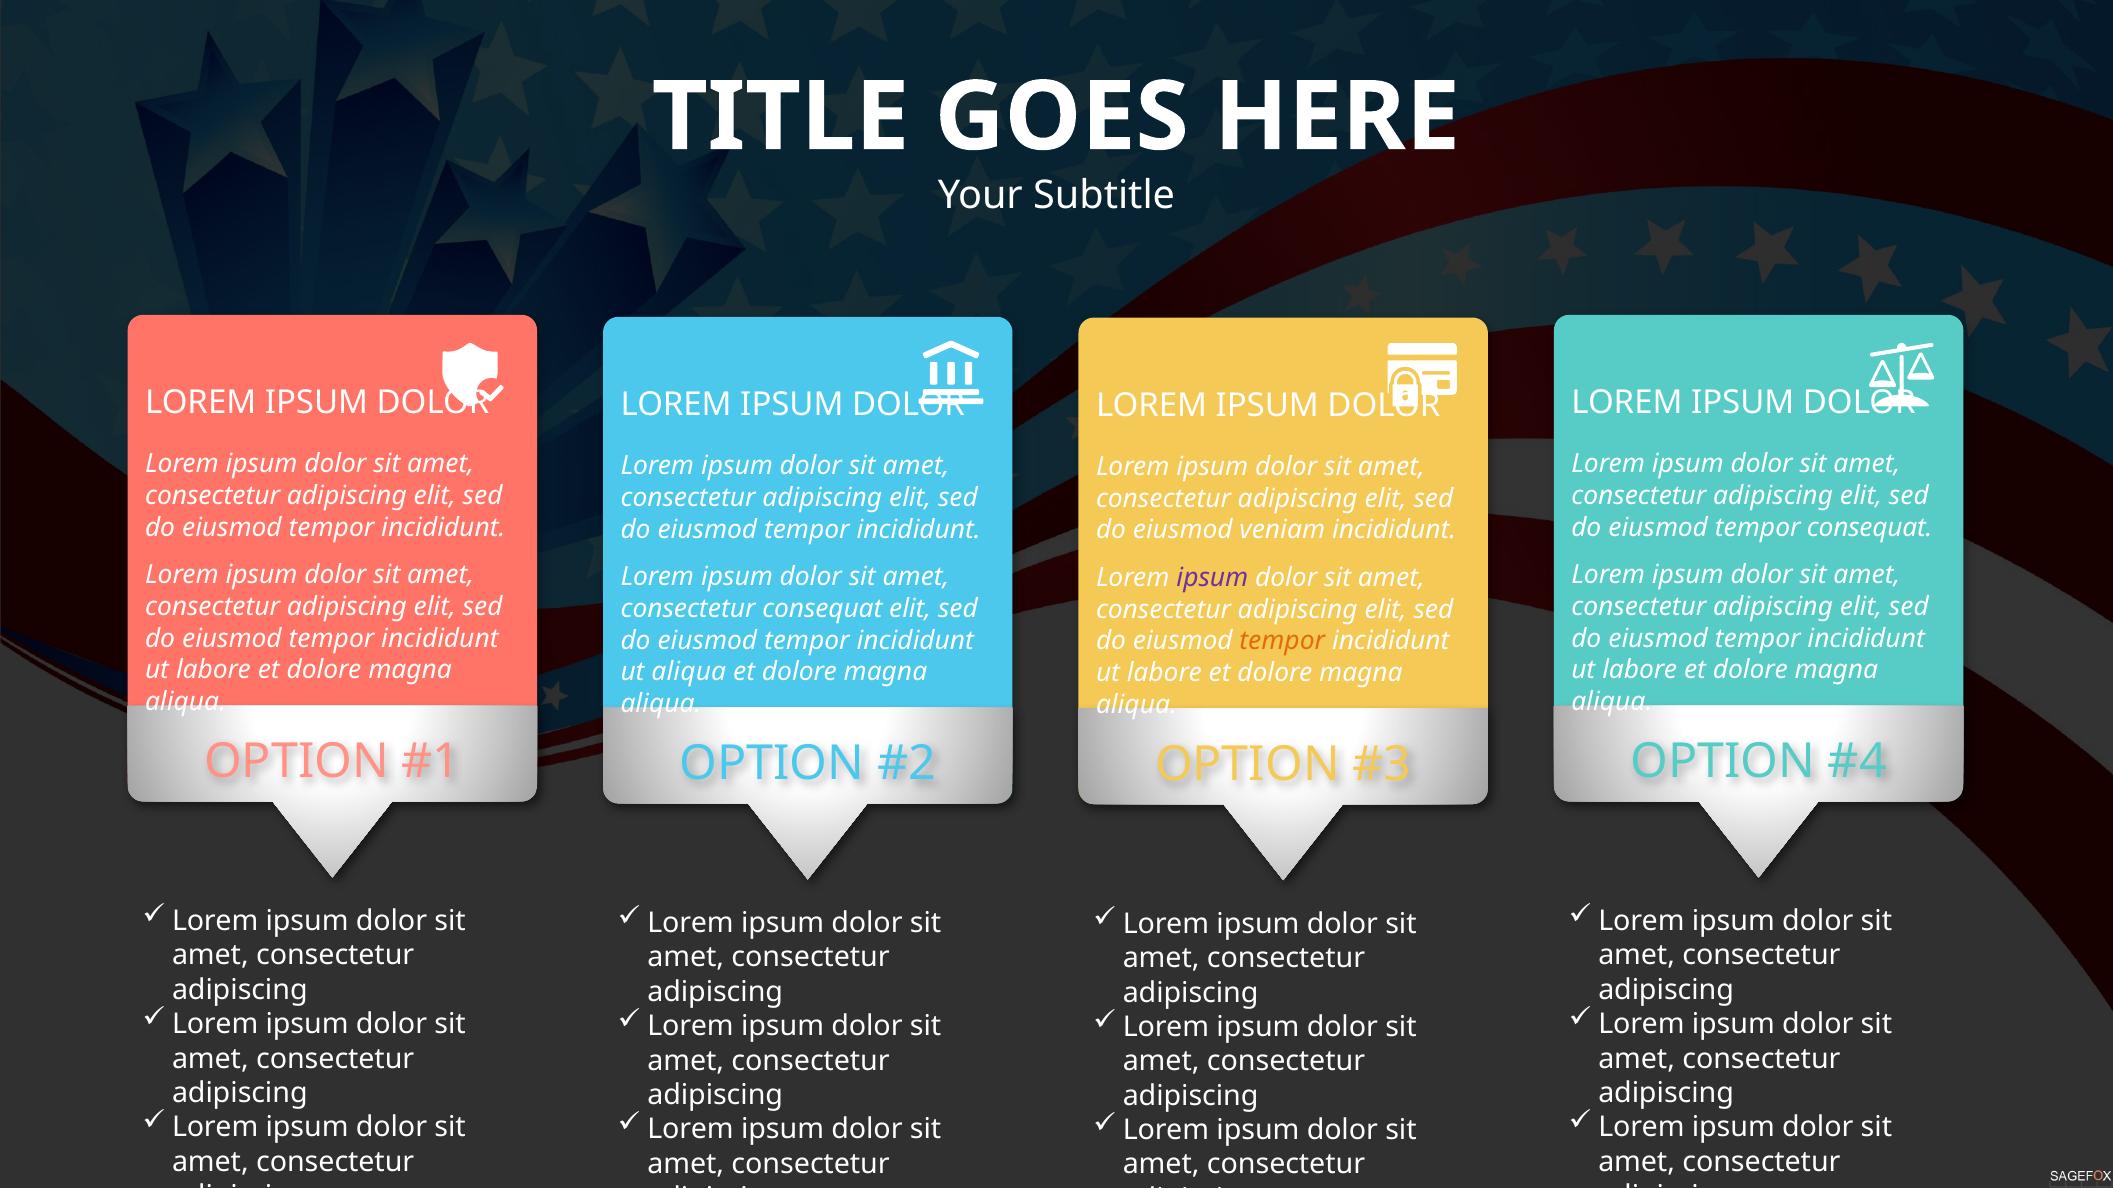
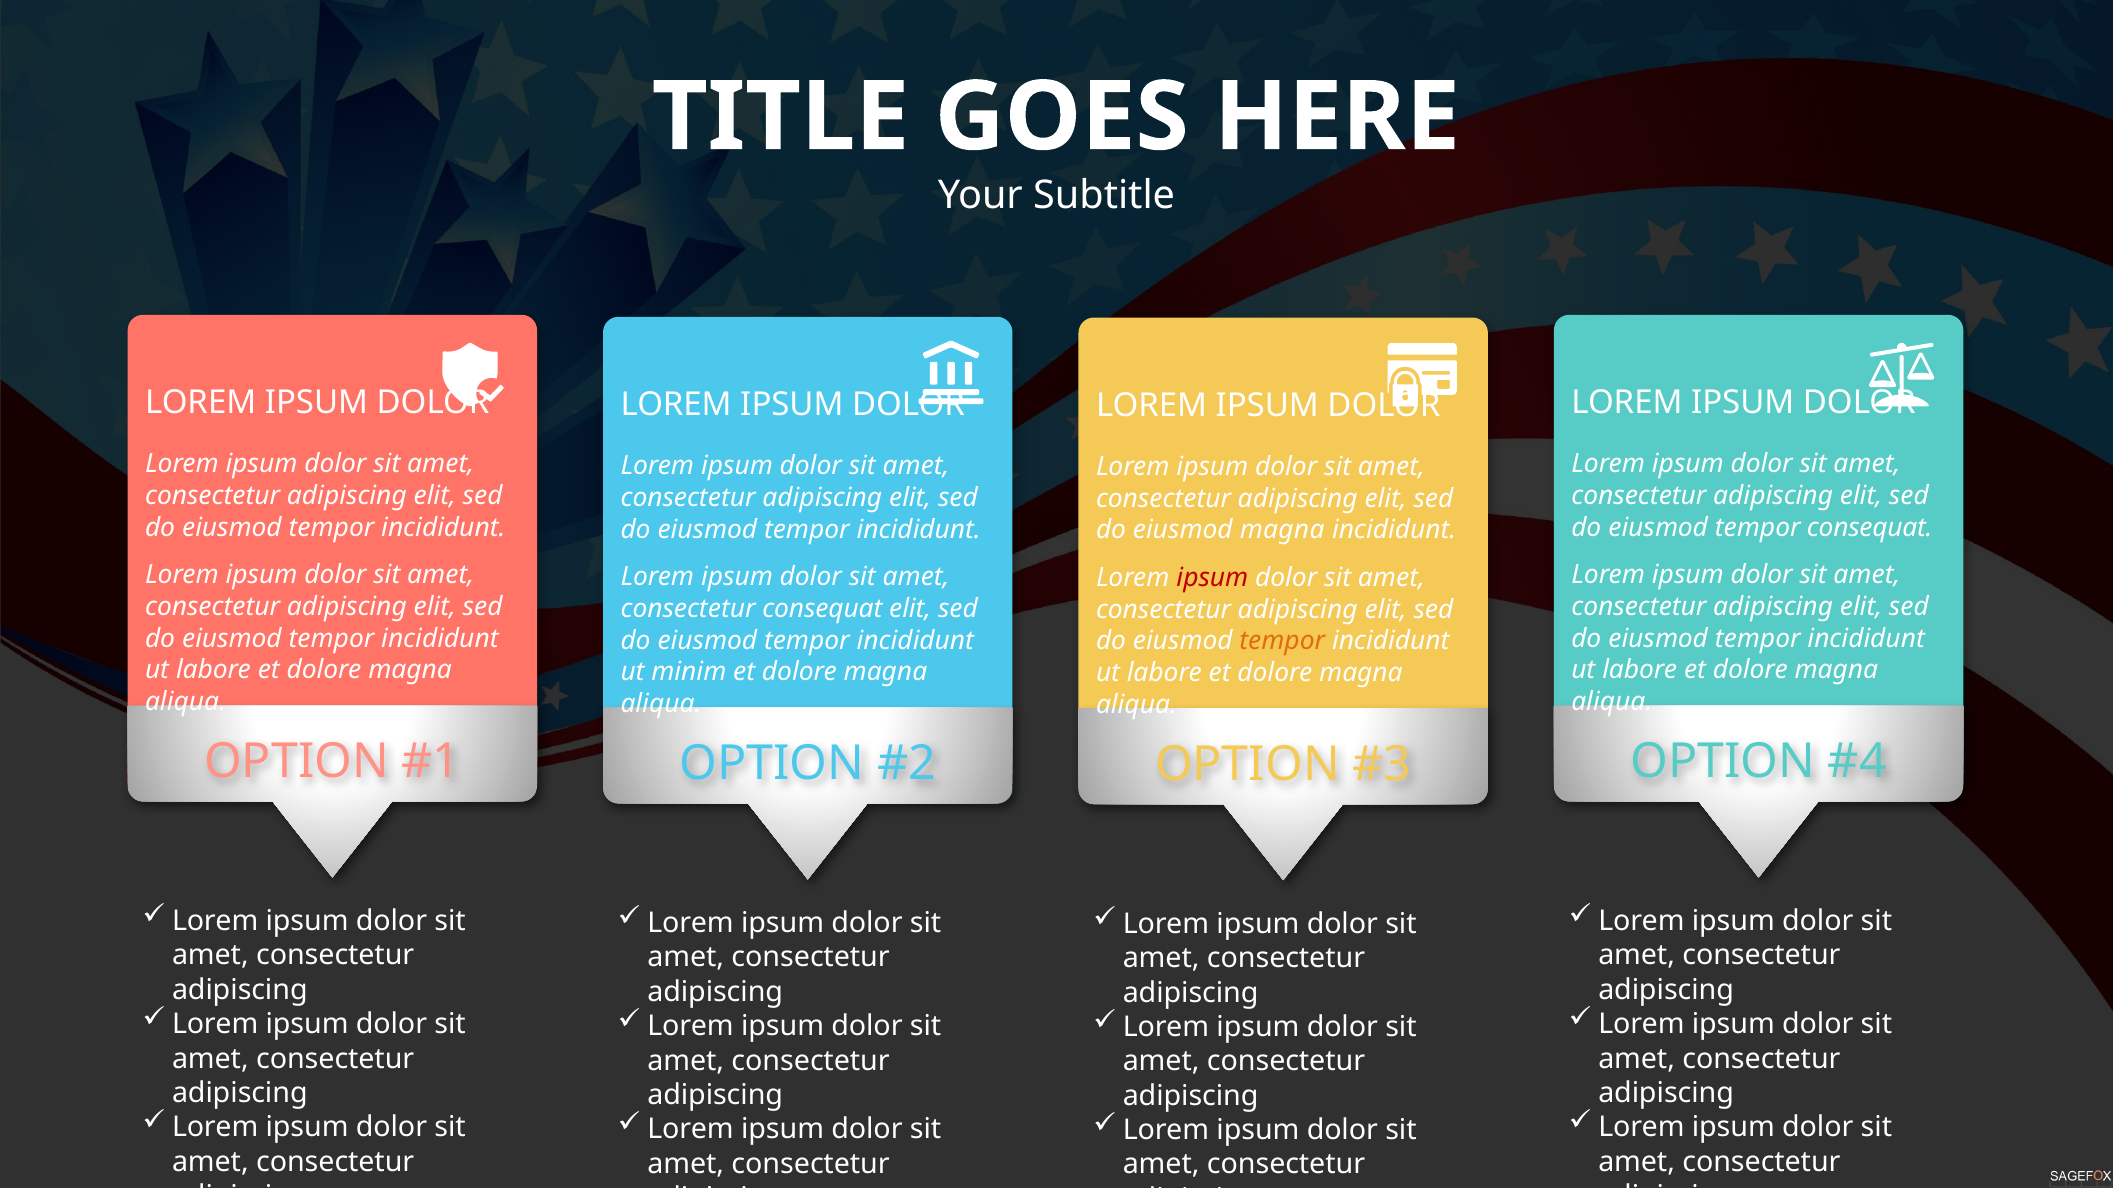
eiusmod veniam: veniam -> magna
ipsum at (1212, 578) colour: purple -> red
ut aliqua: aliqua -> minim
